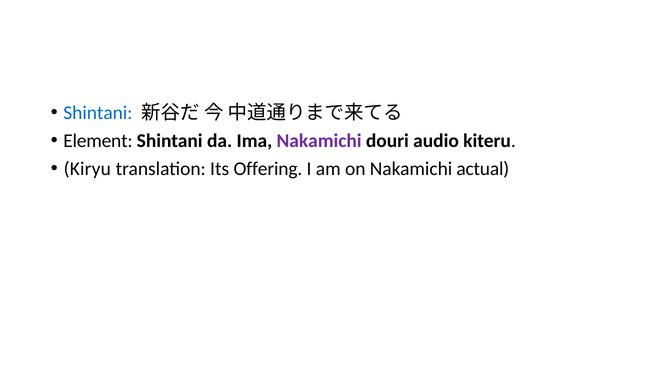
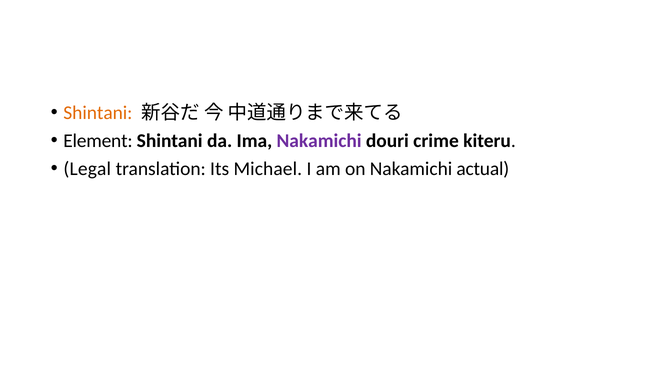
Shintani at (98, 113) colour: blue -> orange
audio: audio -> crime
Kiryu: Kiryu -> Legal
Offering: Offering -> Michael
